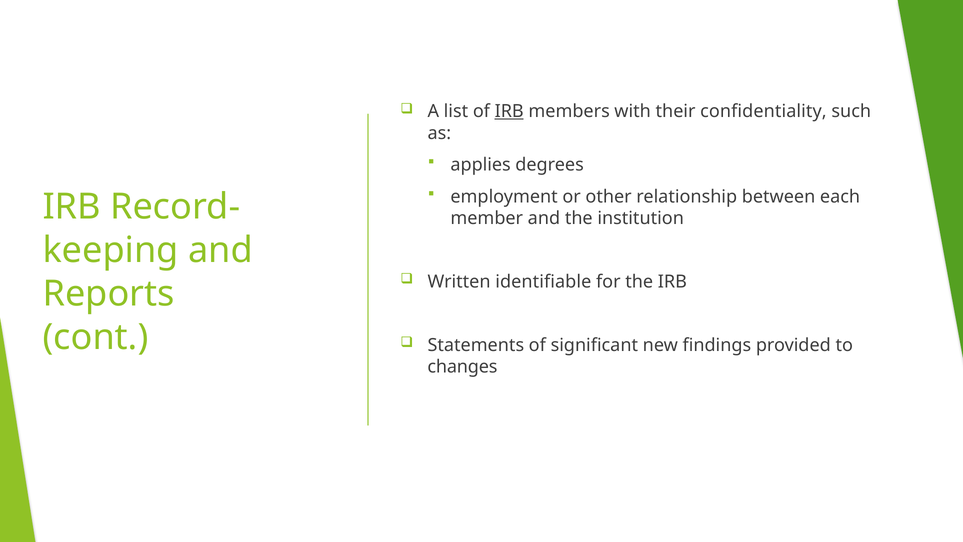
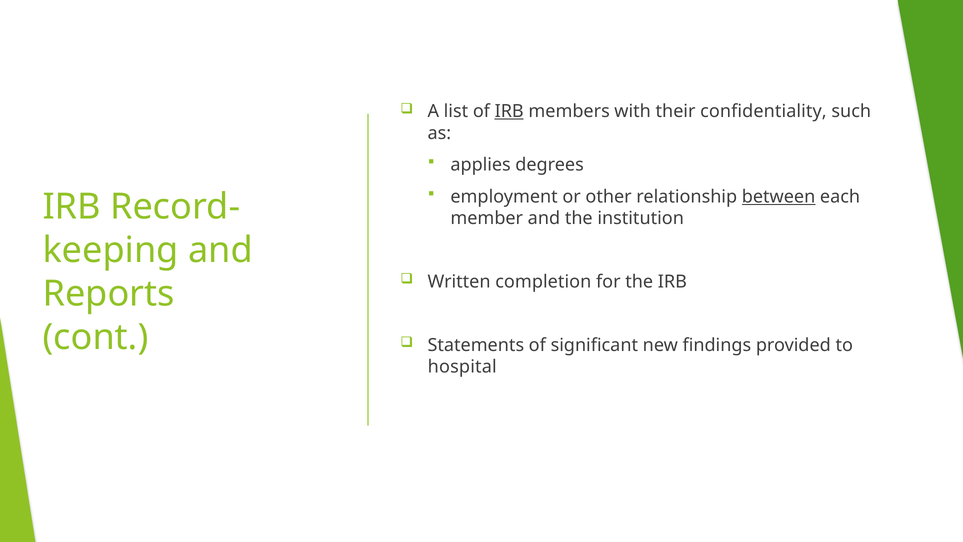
between underline: none -> present
identifiable: identifiable -> completion
changes: changes -> hospital
